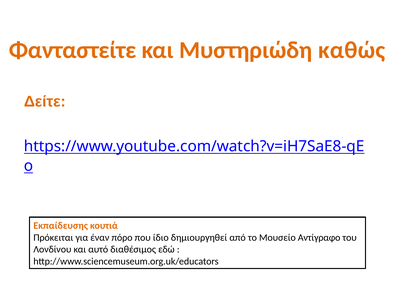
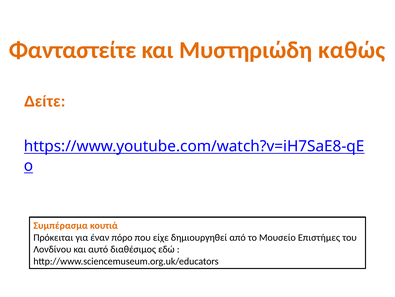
Εκπαίδευσης: Εκπαίδευσης -> Συμπέρασμα
ίδιο: ίδιο -> είχε
Αντίγραφο: Αντίγραφο -> Επιστήμες
